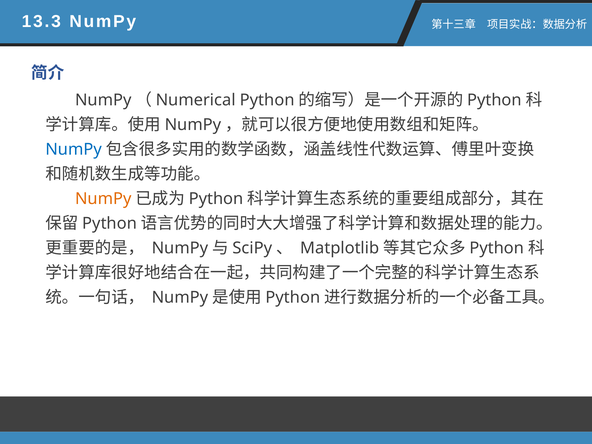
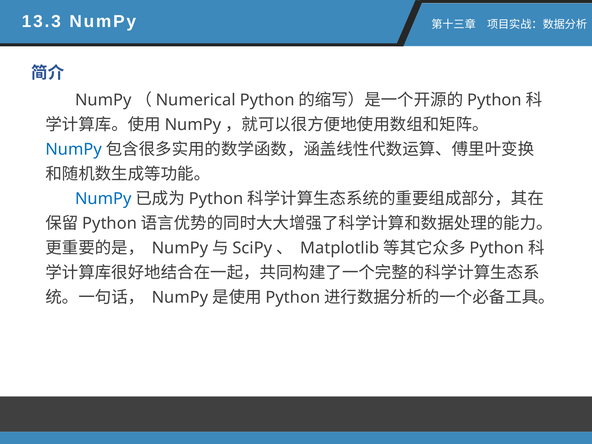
NumPy at (103, 199) colour: orange -> blue
